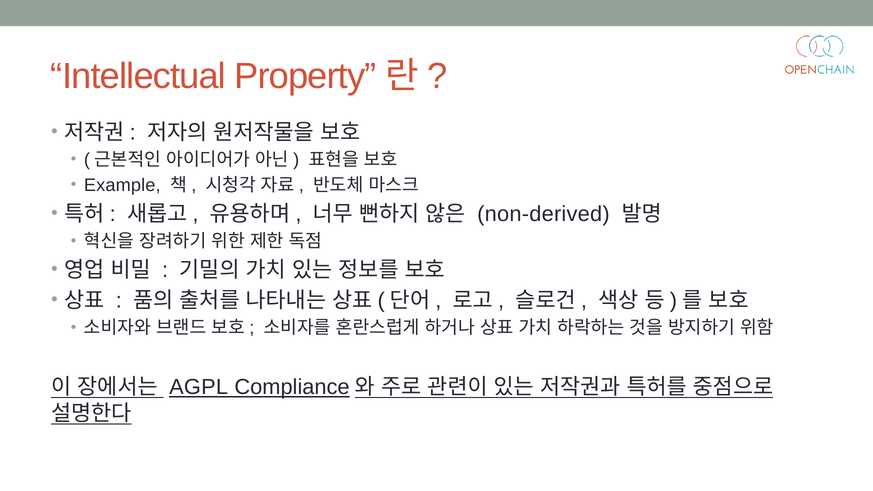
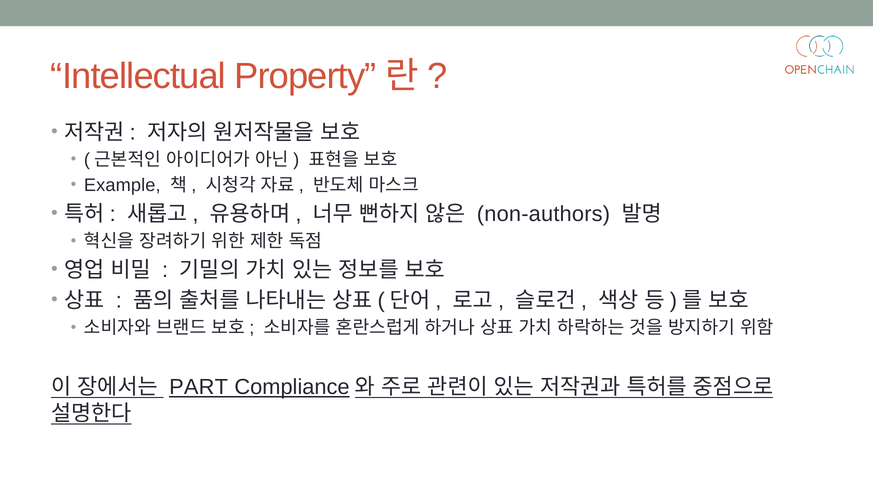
non-derived: non-derived -> non-authors
AGPL: AGPL -> PART
